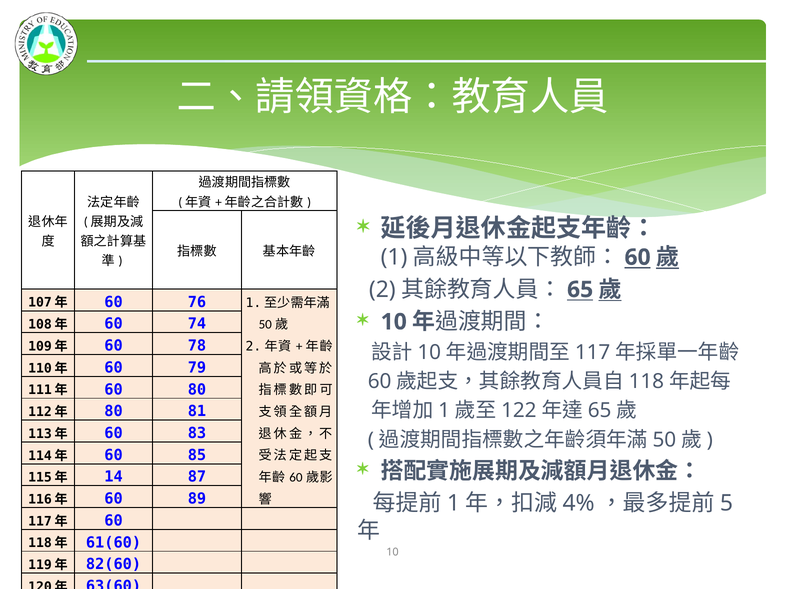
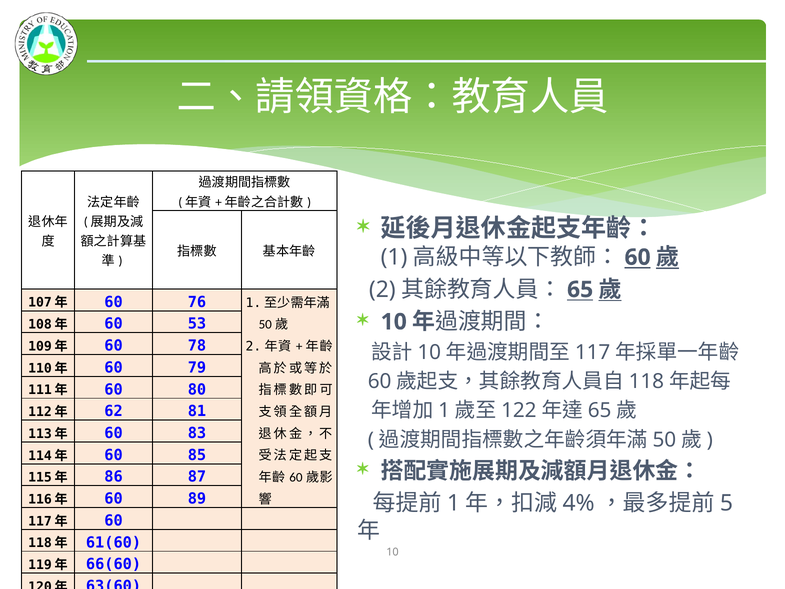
74: 74 -> 53
80 at (114, 411): 80 -> 62
14: 14 -> 86
82(60: 82(60 -> 66(60
